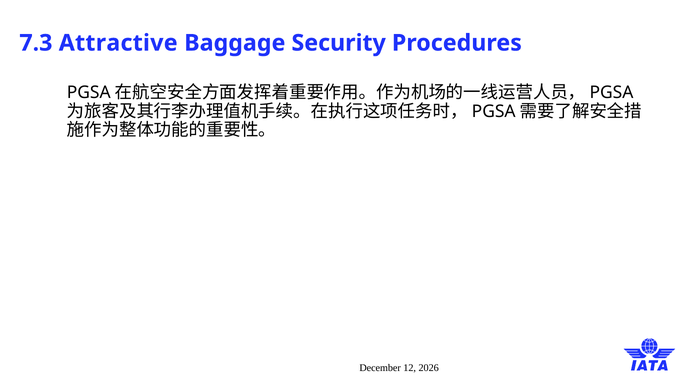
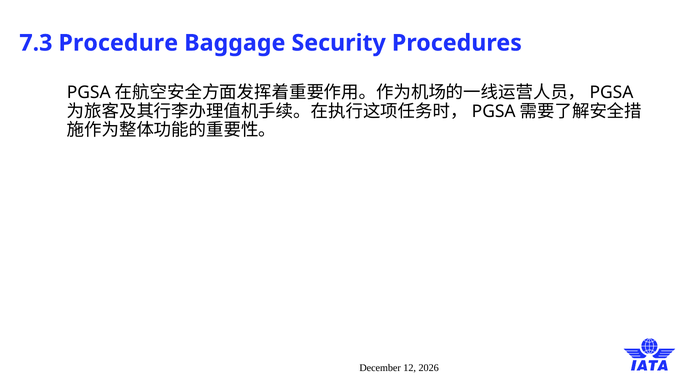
Attractive: Attractive -> Procedure
